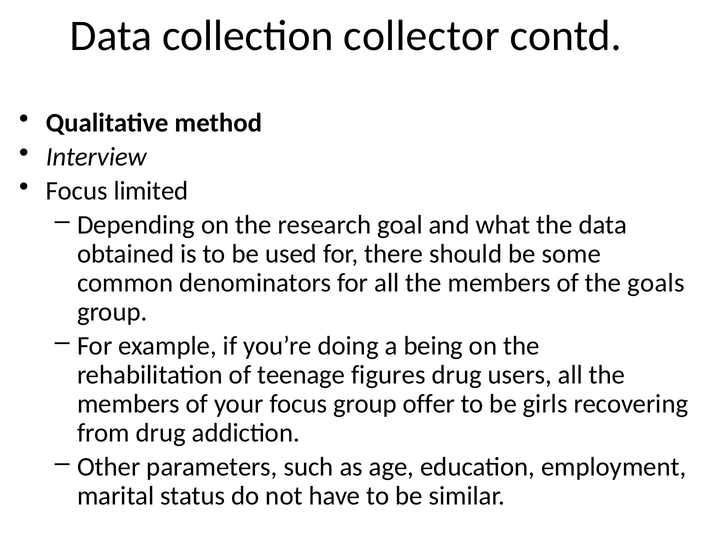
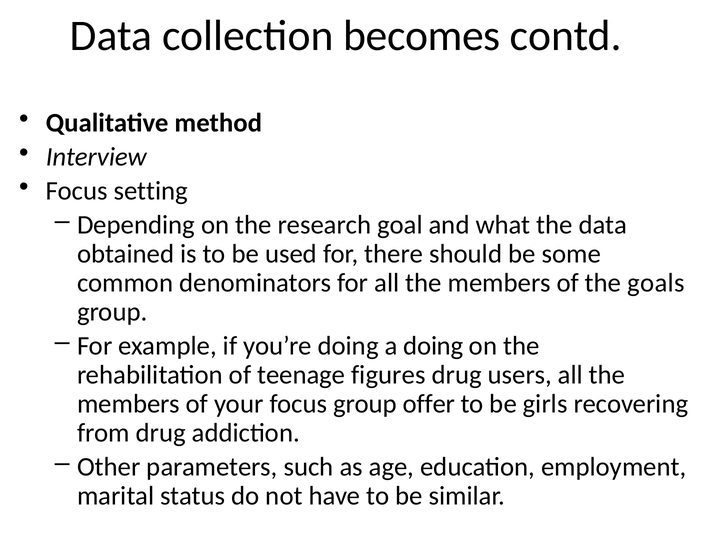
collector: collector -> becomes
limited: limited -> setting
a being: being -> doing
